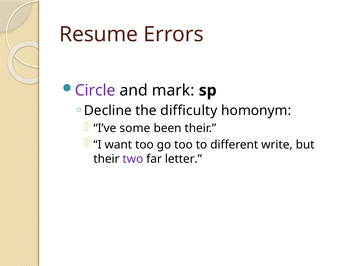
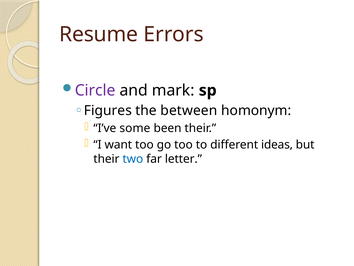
Decline: Decline -> Figures
difficulty: difficulty -> between
write: write -> ideas
two colour: purple -> blue
